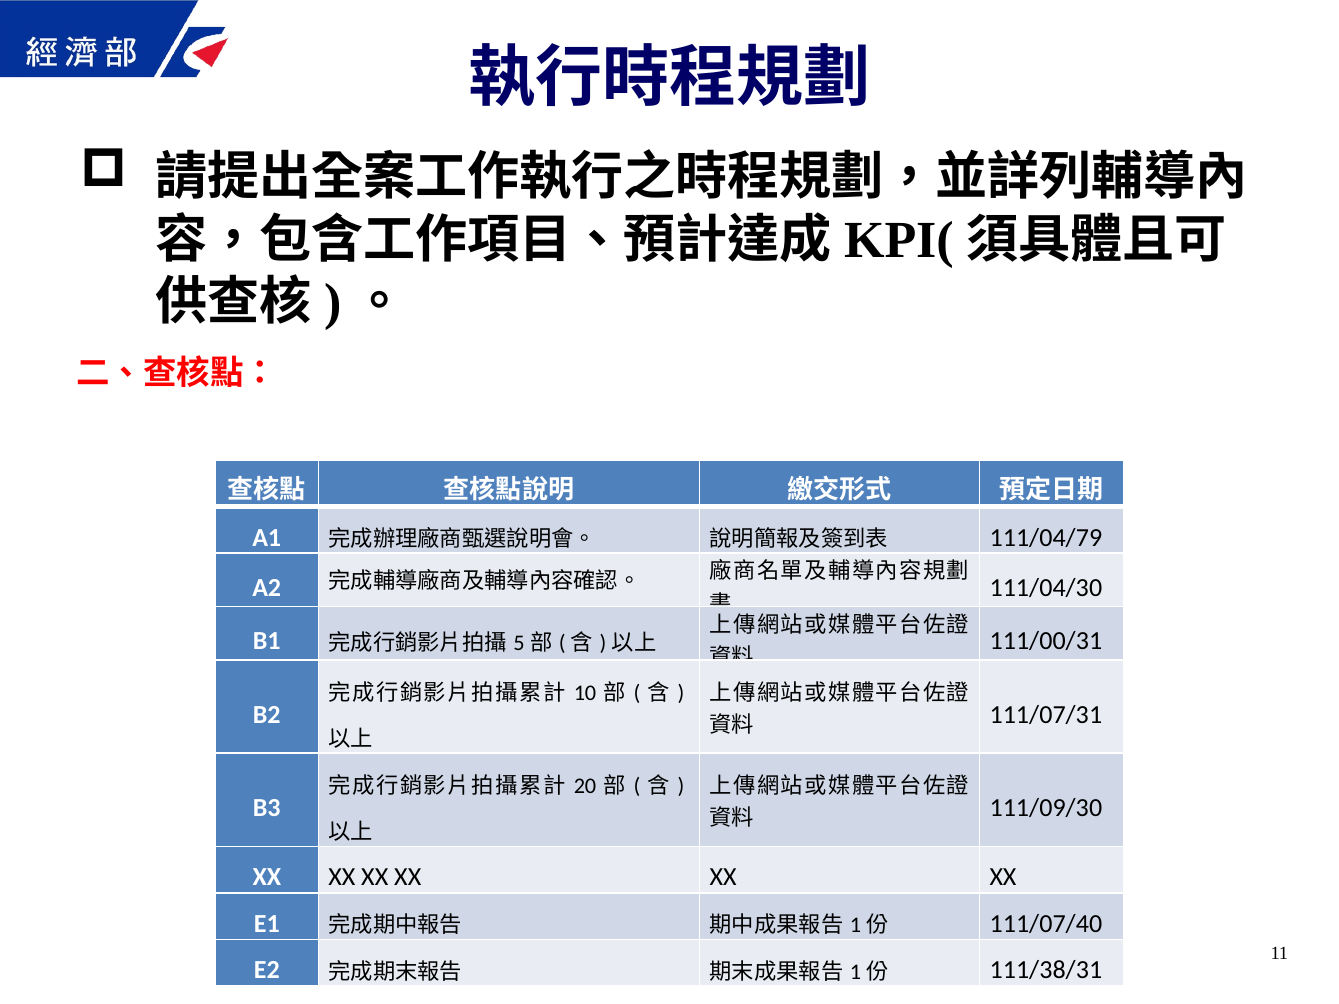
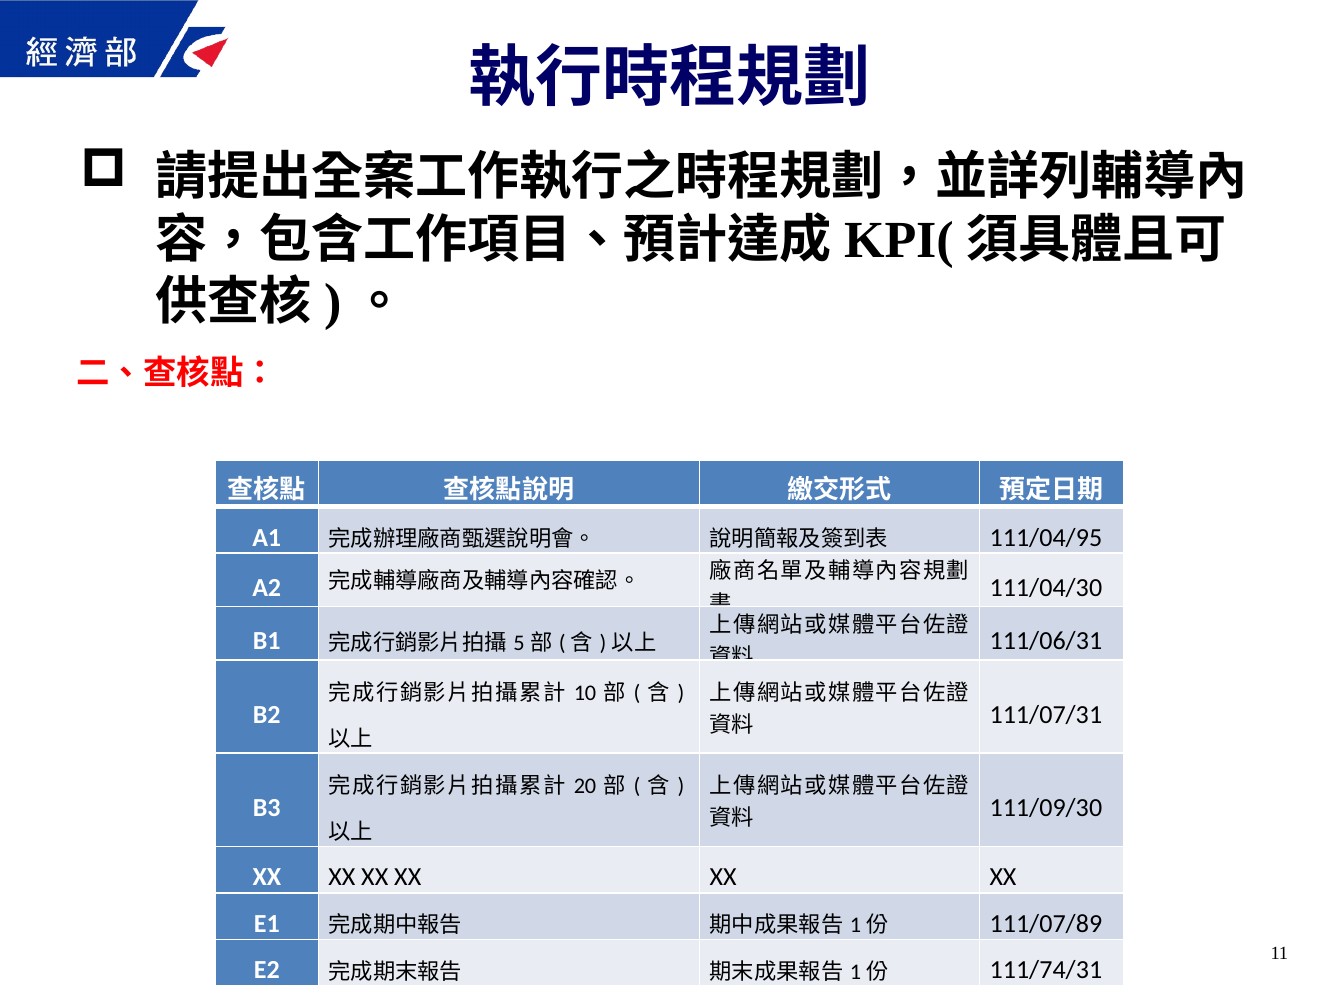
111/04/79: 111/04/79 -> 111/04/95
111/00/31: 111/00/31 -> 111/06/31
111/07/40: 111/07/40 -> 111/07/89
111/38/31: 111/38/31 -> 111/74/31
